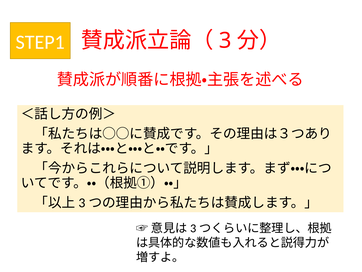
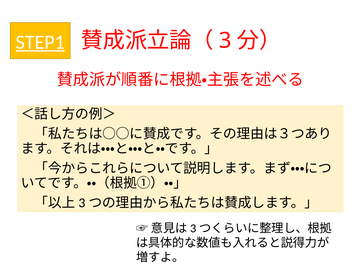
STEP1 underline: none -> present
